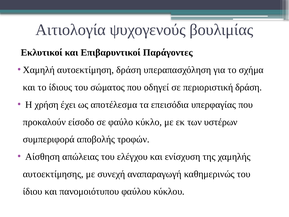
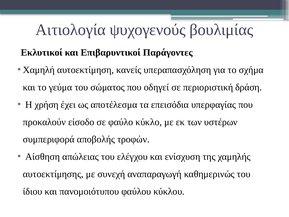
αυτοεκτίμηση δράση: δράση -> κανείς
ίδιους: ίδιους -> γεύμα
